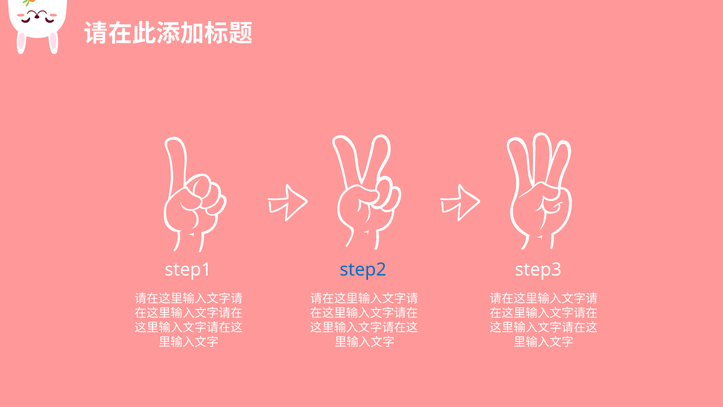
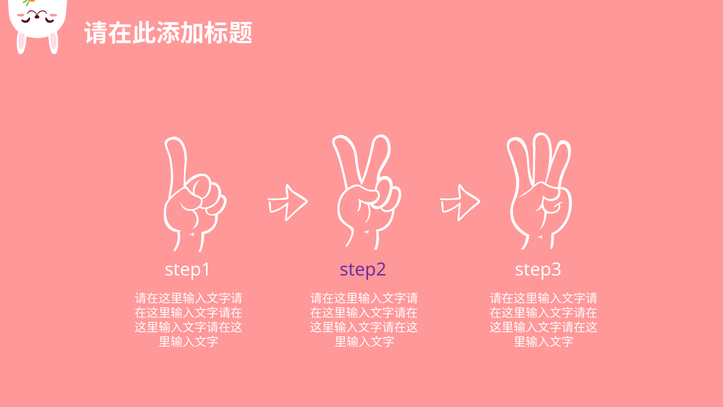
step2 colour: blue -> purple
